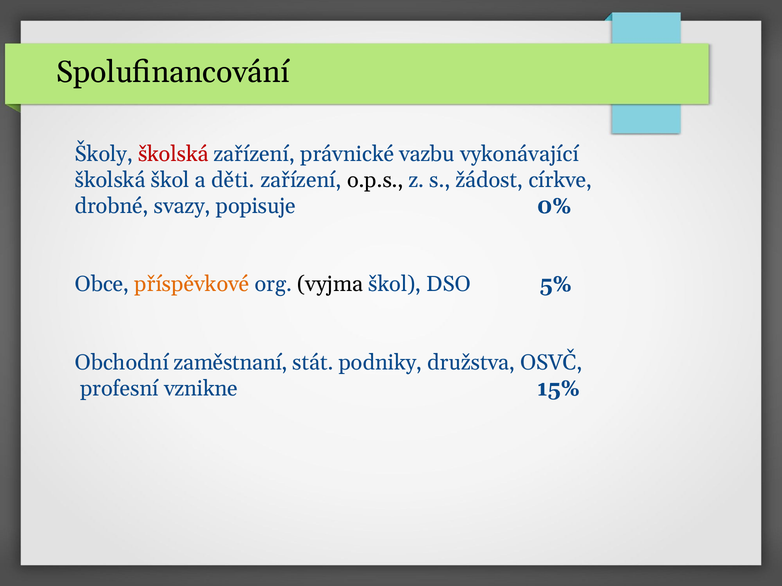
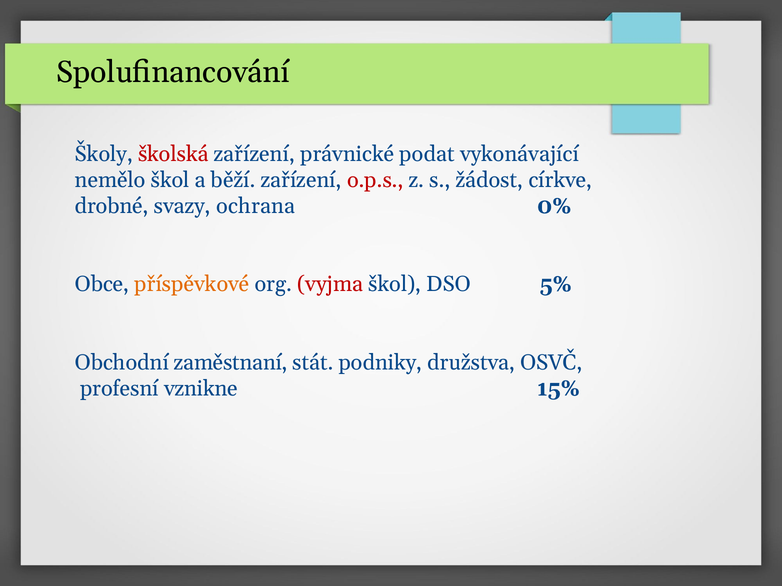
vazbu: vazbu -> podat
školská at (110, 180): školská -> nemělo
děti: děti -> běží
o.p.s colour: black -> red
popisuje: popisuje -> ochrana
vyjma colour: black -> red
